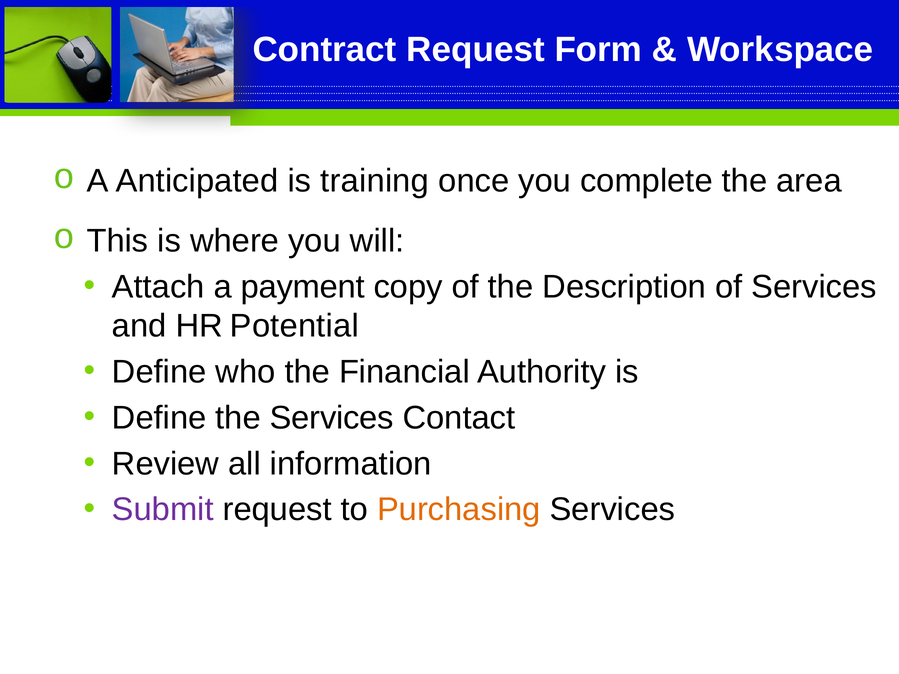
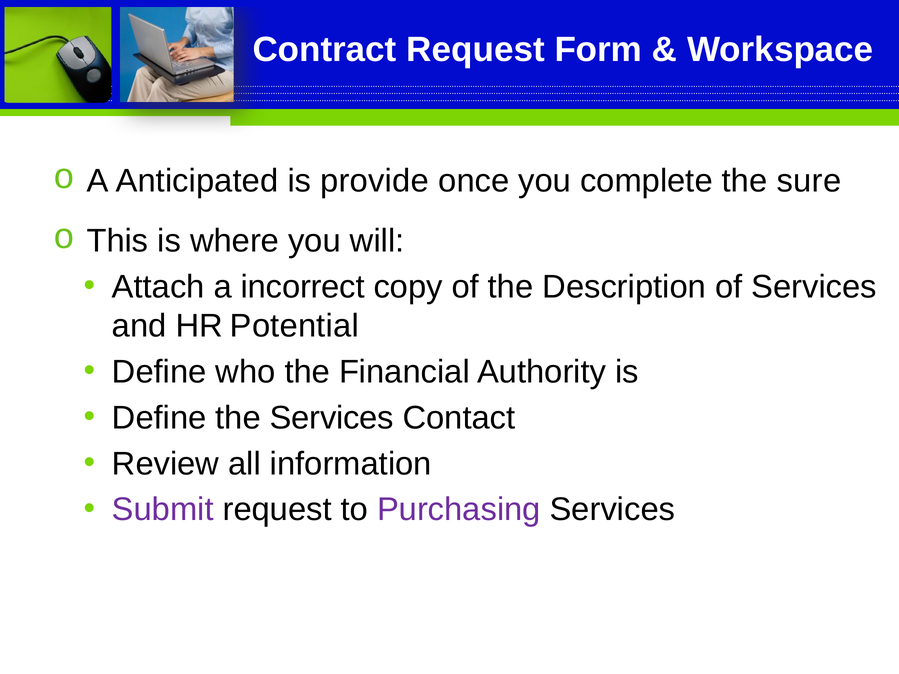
training: training -> provide
area: area -> sure
payment: payment -> incorrect
Purchasing colour: orange -> purple
